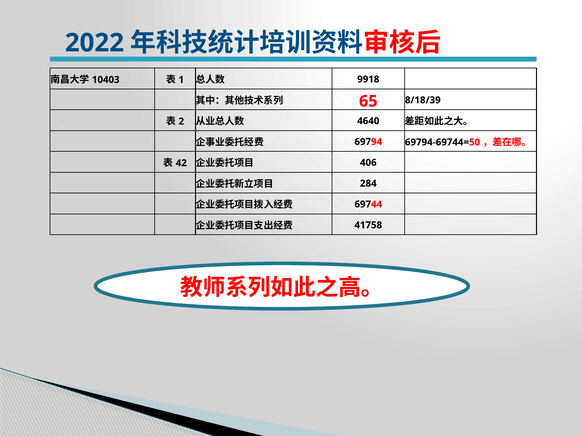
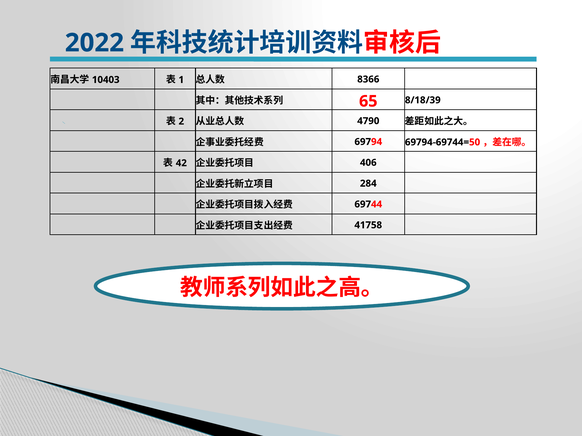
9918: 9918 -> 8366
4640: 4640 -> 4790
